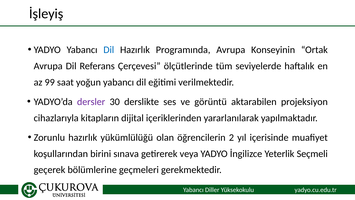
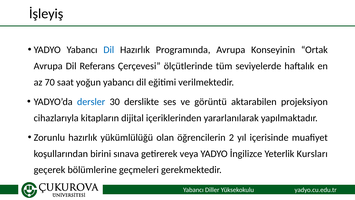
99: 99 -> 70
dersler colour: purple -> blue
Seçmeli: Seçmeli -> Kursları
